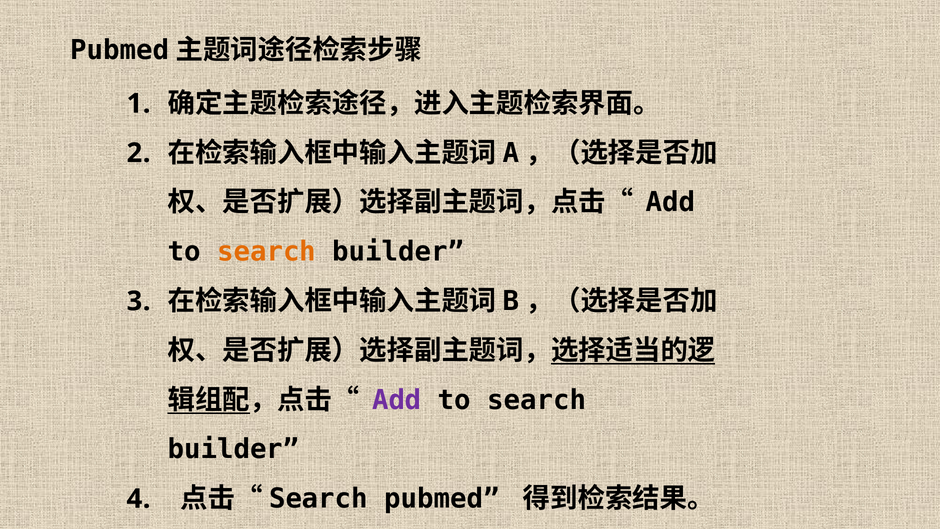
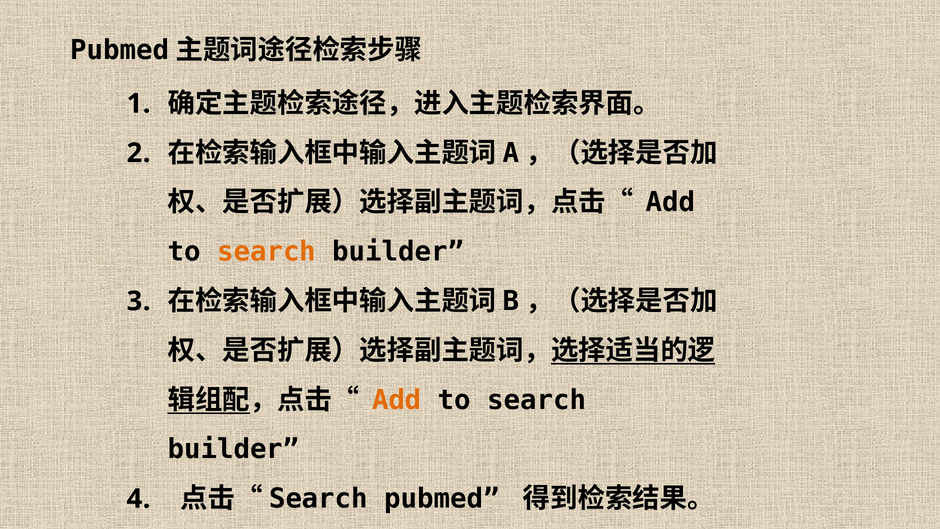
Add at (397, 400) colour: purple -> orange
